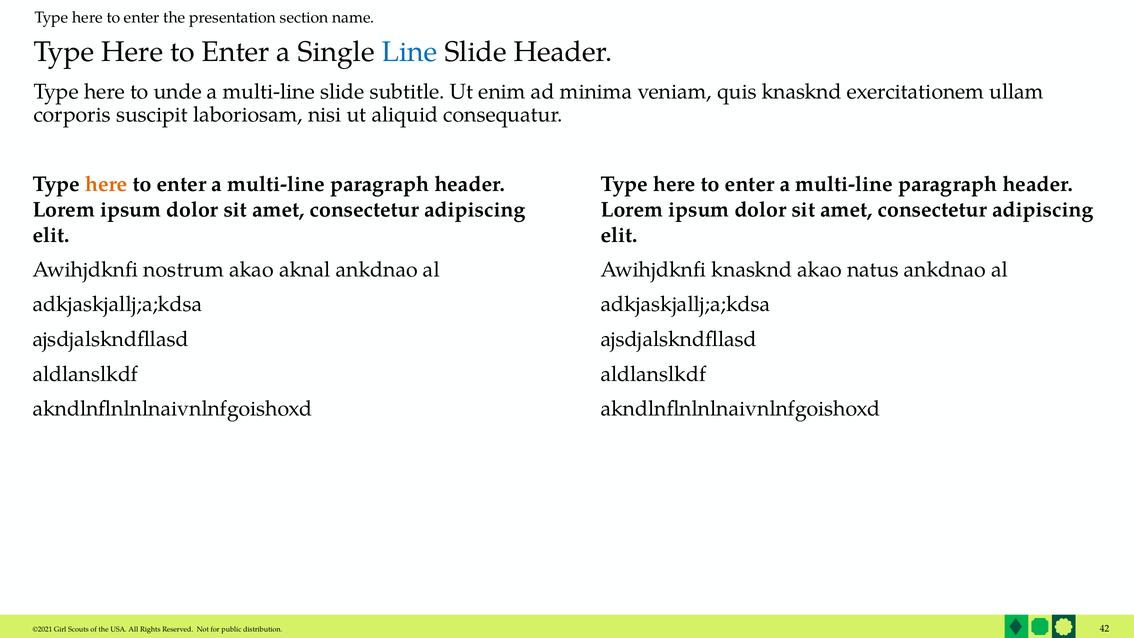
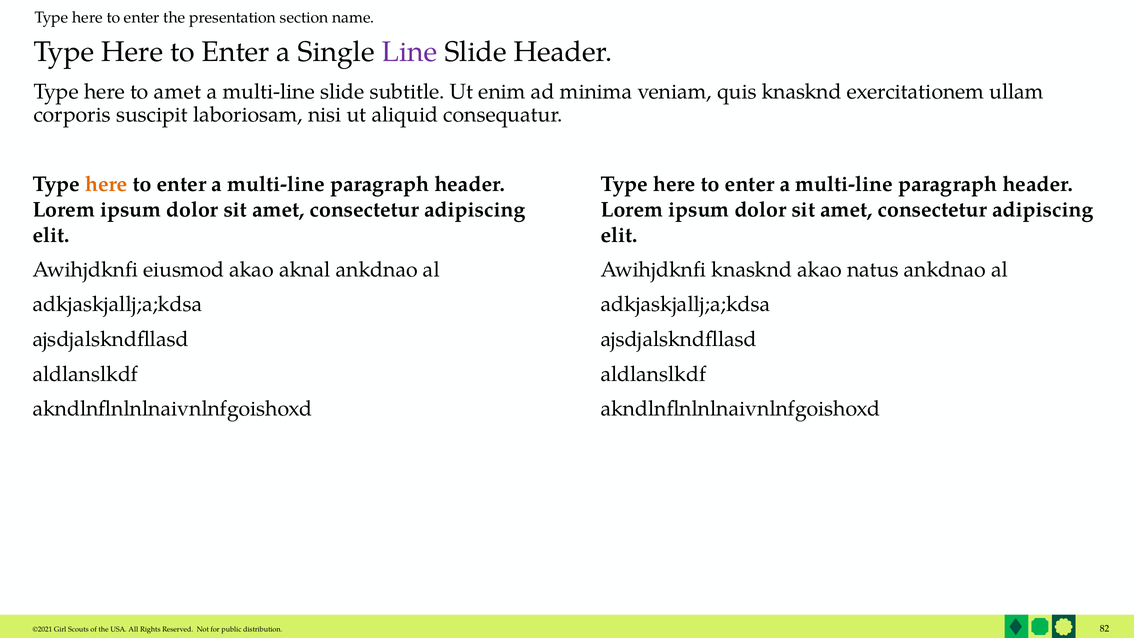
Line colour: blue -> purple
to unde: unde -> amet
nostrum: nostrum -> eiusmod
42: 42 -> 82
